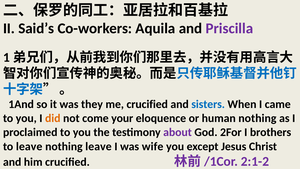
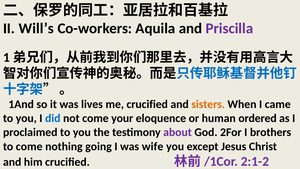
Said’s: Said’s -> Will’s
they: they -> lives
sisters colour: blue -> orange
did colour: orange -> blue
human nothing: nothing -> ordered
to leave: leave -> come
nothing leave: leave -> going
